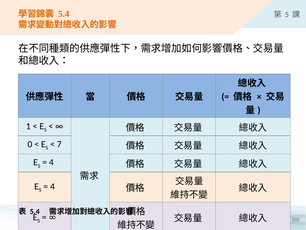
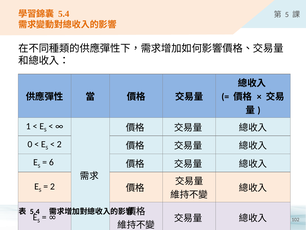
7 at (59, 144): 7 -> 2
4 at (51, 162): 4 -> 6
4 at (52, 186): 4 -> 2
